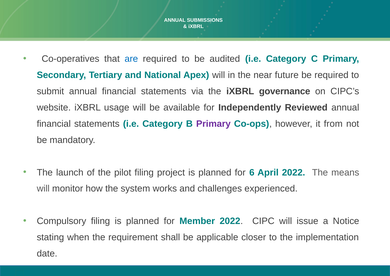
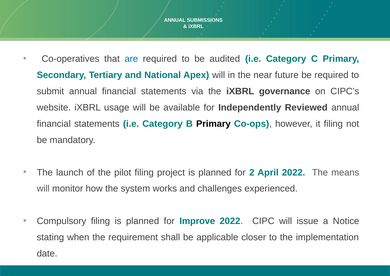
Primary at (213, 124) colour: purple -> black
it from: from -> filing
6: 6 -> 2
Member: Member -> Improve
